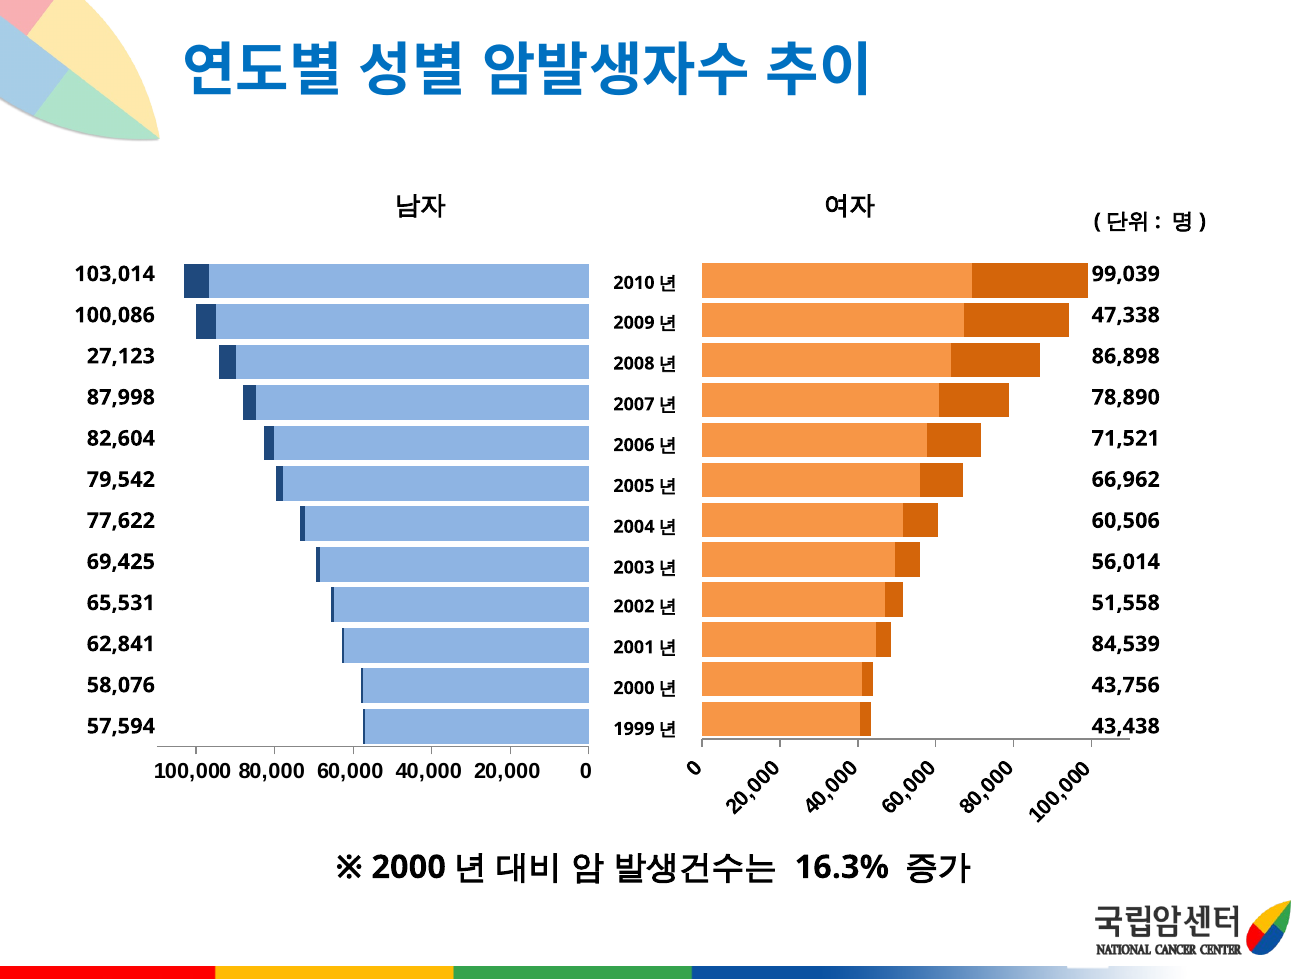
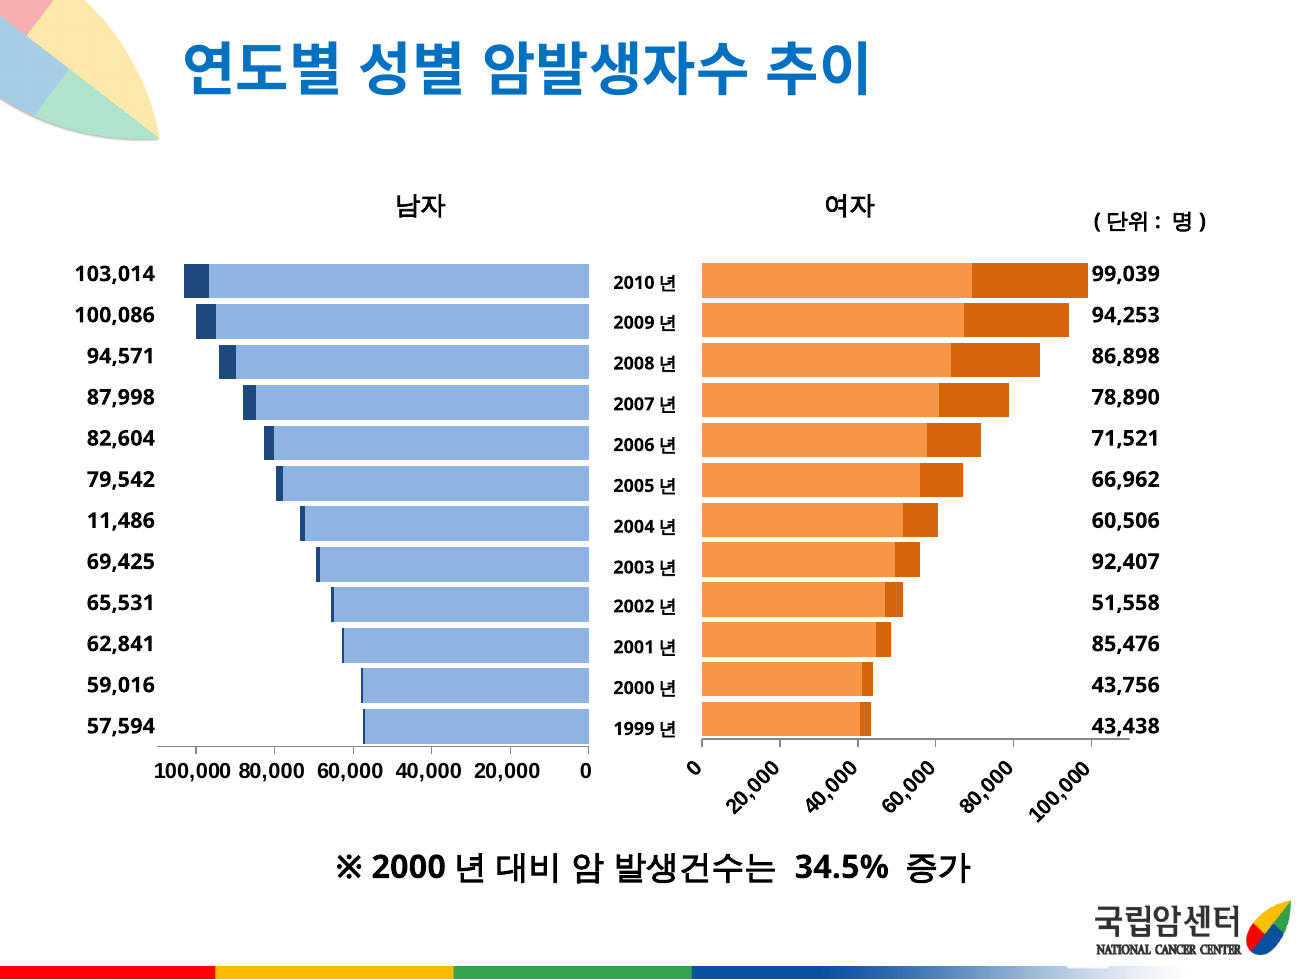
47,338: 47,338 -> 94,253
27,123: 27,123 -> 94,571
77,622: 77,622 -> 11,486
56,014: 56,014 -> 92,407
84,539: 84,539 -> 85,476
58,076: 58,076 -> 59,016
16.3%: 16.3% -> 34.5%
